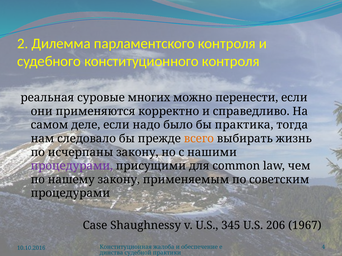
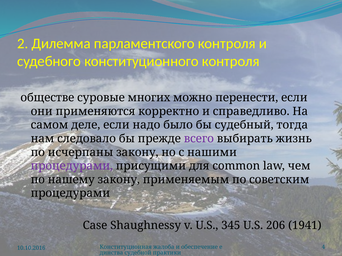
реальная: реальная -> обществе
практика: практика -> судебный
всего colour: orange -> purple
1967: 1967 -> 1941
